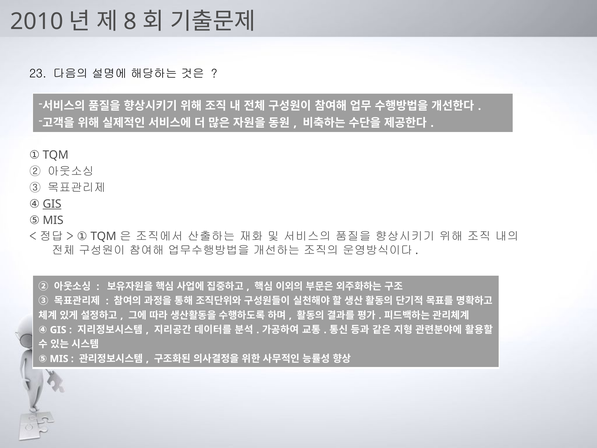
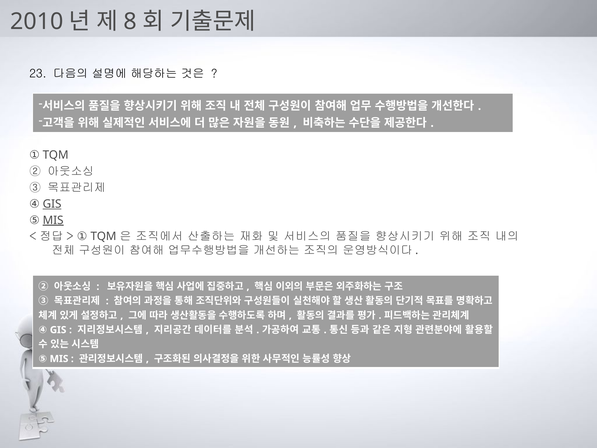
MIS at (53, 220) underline: none -> present
